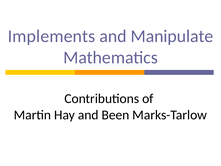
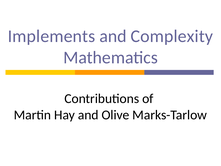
Manipulate: Manipulate -> Complexity
Been: Been -> Olive
